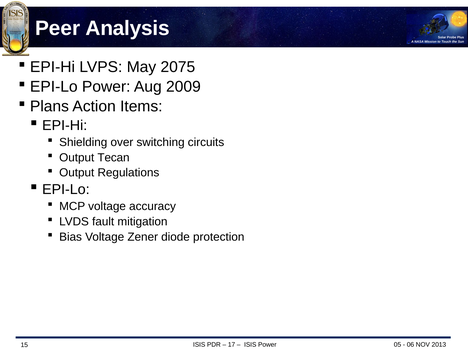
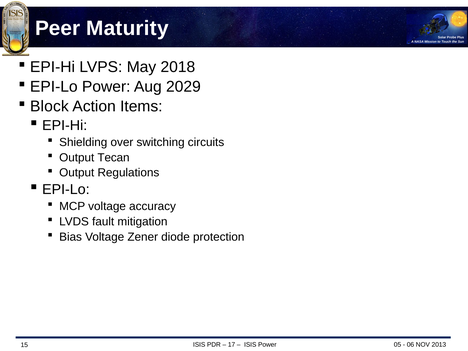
Analysis: Analysis -> Maturity
2075: 2075 -> 2018
2009: 2009 -> 2029
Plans: Plans -> Block
